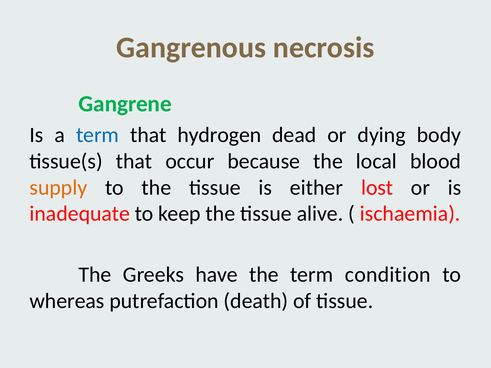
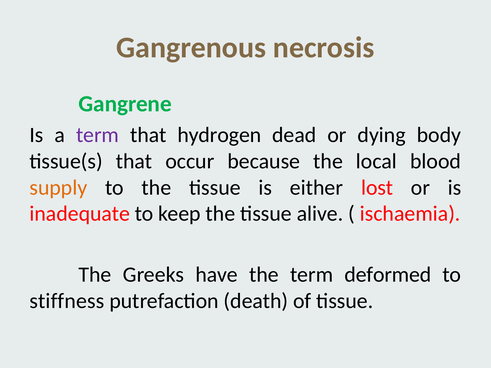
term at (98, 135) colour: blue -> purple
condition: condition -> deformed
whereas: whereas -> stiffness
